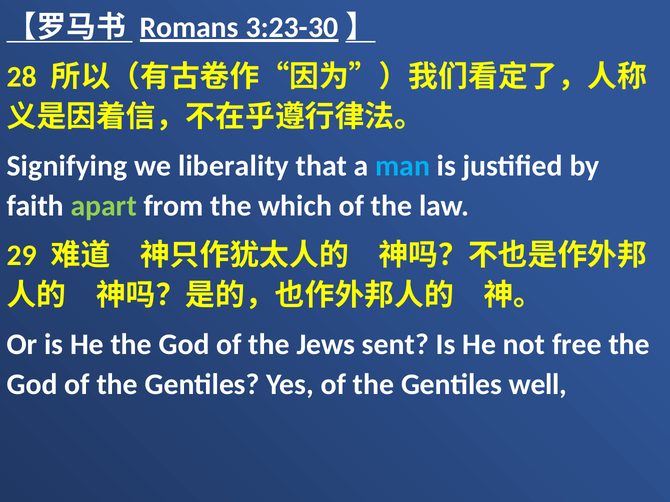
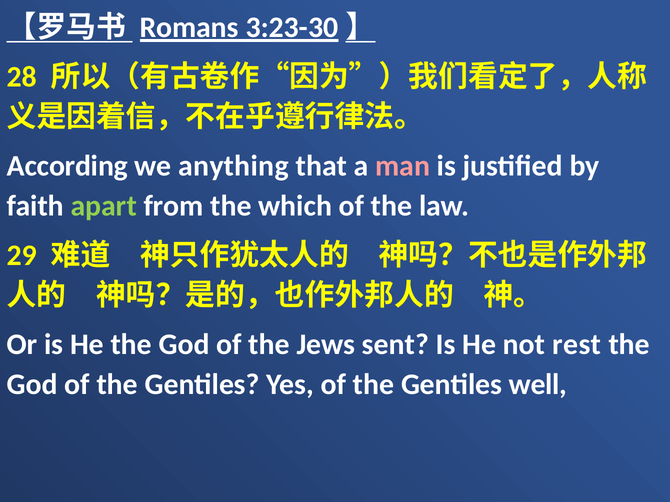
Signifying: Signifying -> According
liberality: liberality -> anything
man colour: light blue -> pink
free: free -> rest
